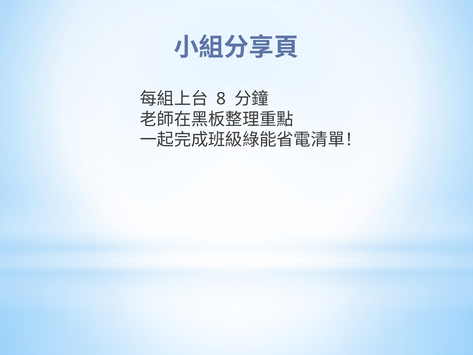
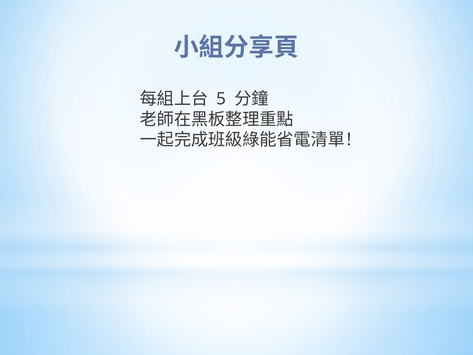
8: 8 -> 5
